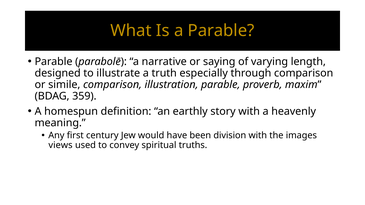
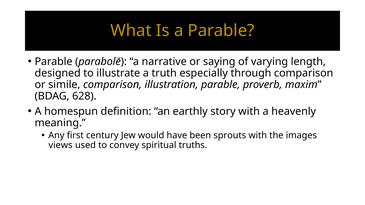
359: 359 -> 628
division: division -> sprouts
